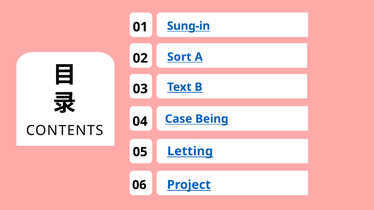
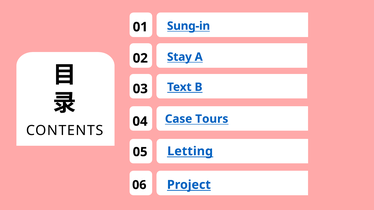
Sort: Sort -> Stay
Being: Being -> Tours
